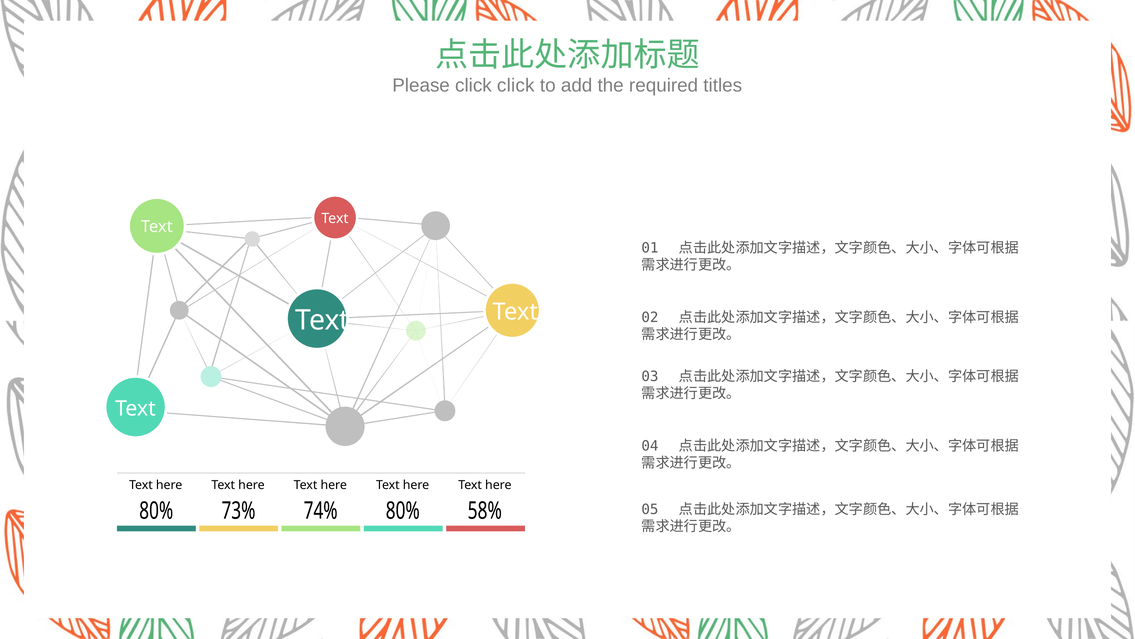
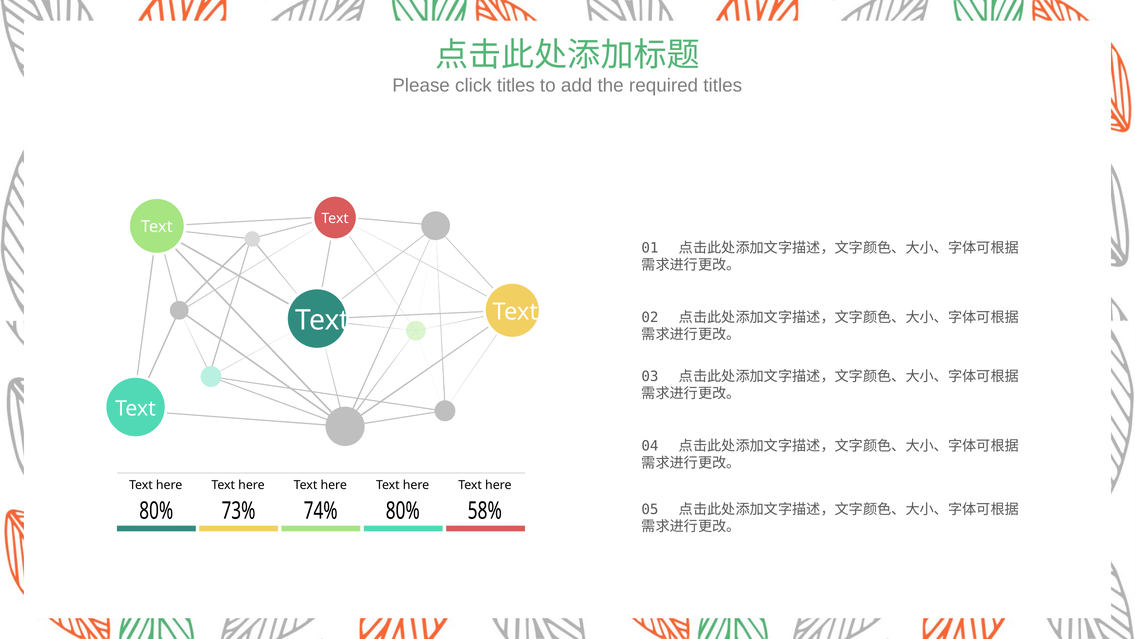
click click: click -> titles
